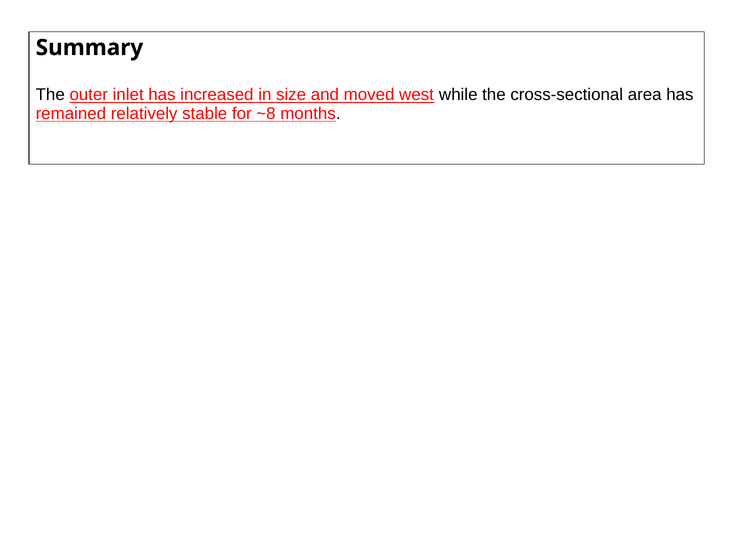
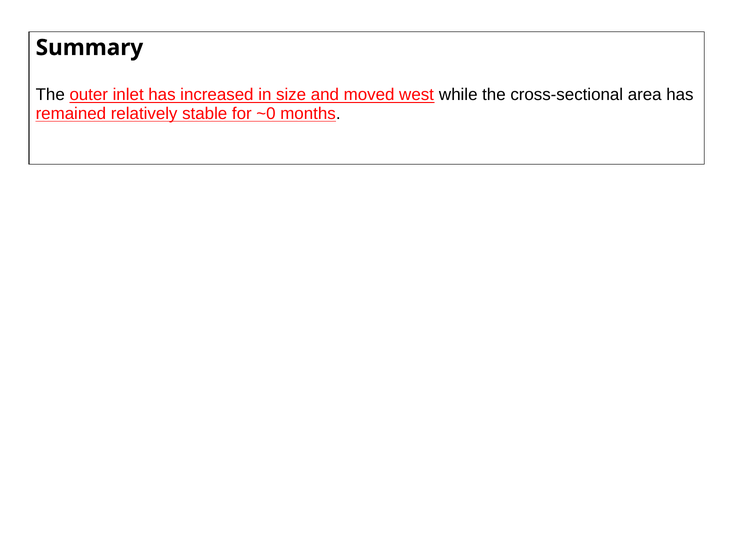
~8: ~8 -> ~0
